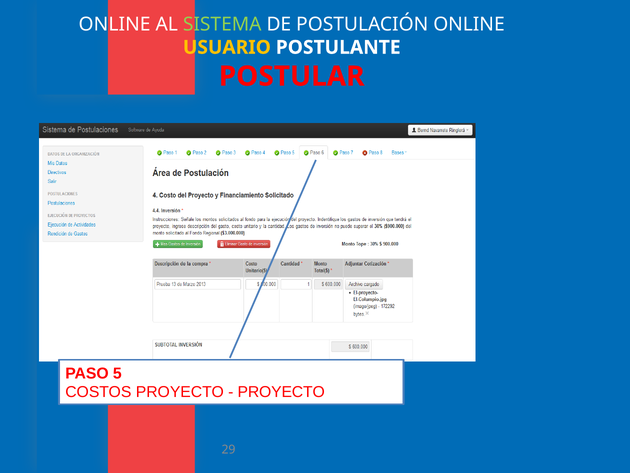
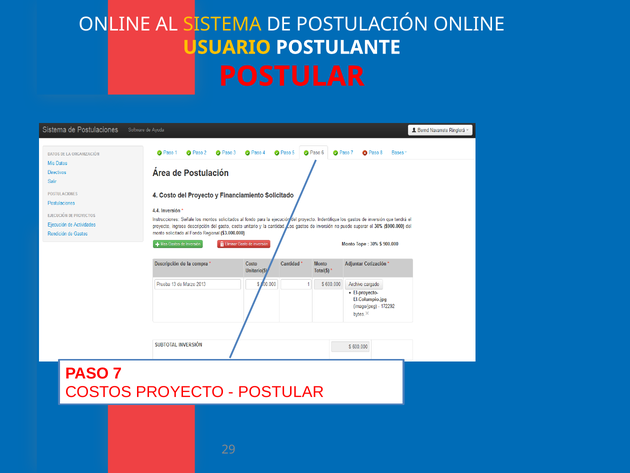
SISTEMA colour: light green -> yellow
5: 5 -> 7
PROYECTO at (281, 392): PROYECTO -> POSTULAR
